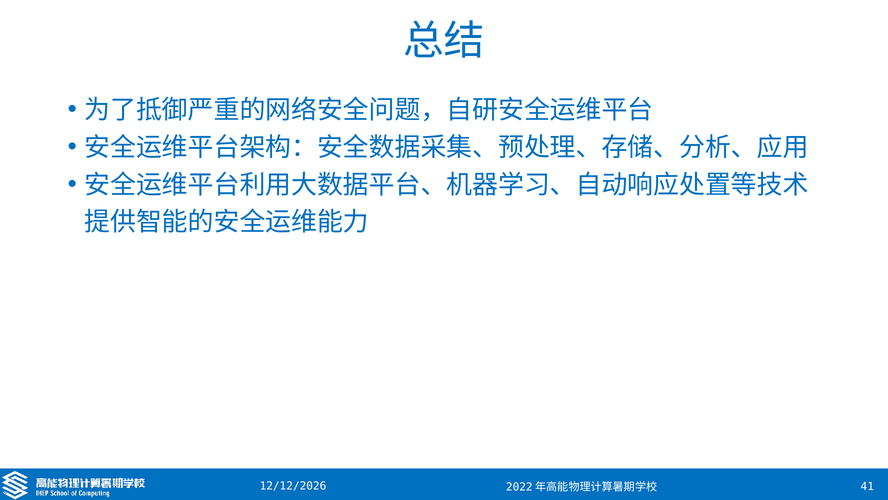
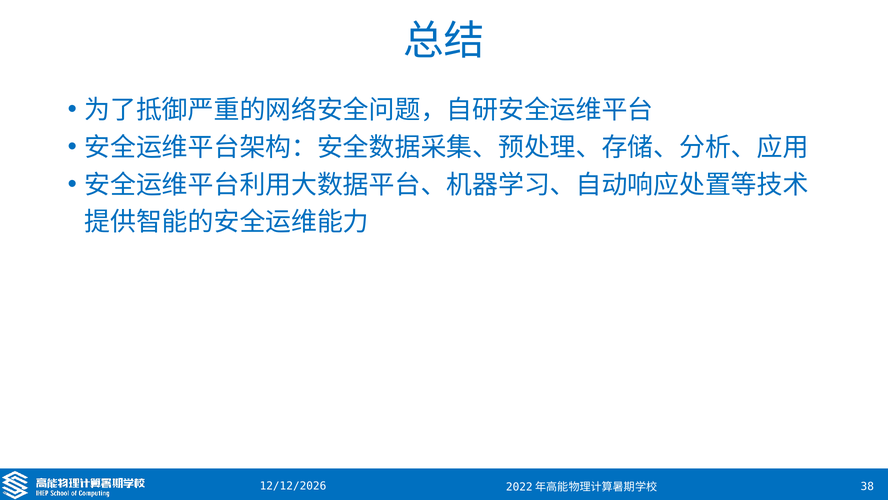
41: 41 -> 38
